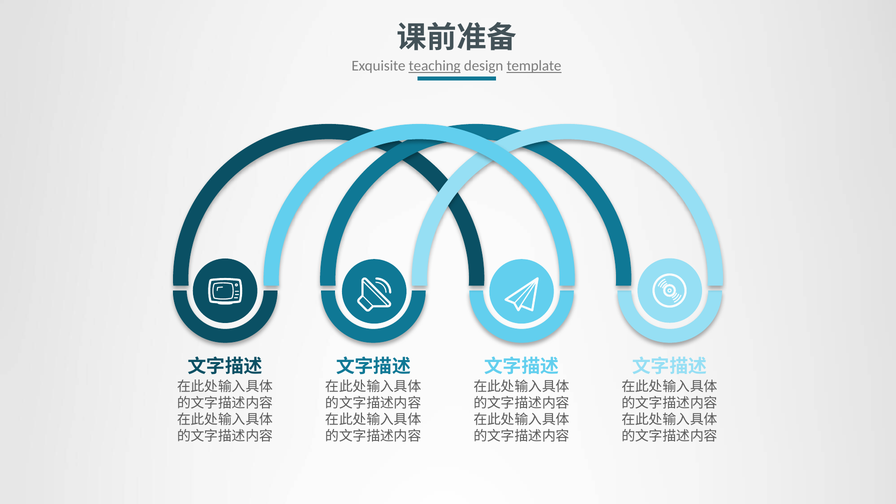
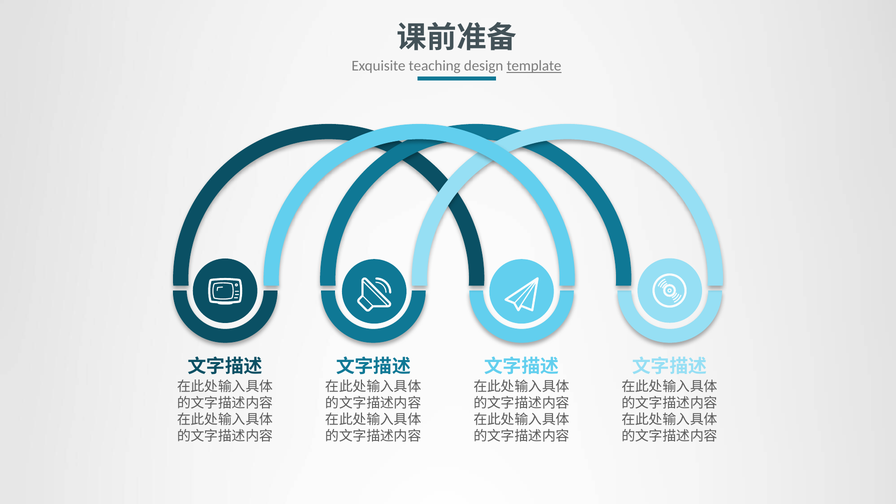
teaching underline: present -> none
